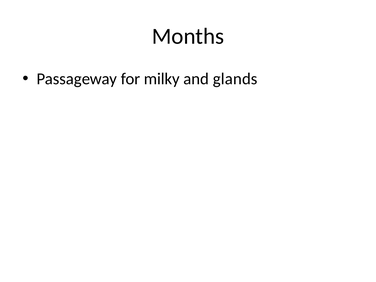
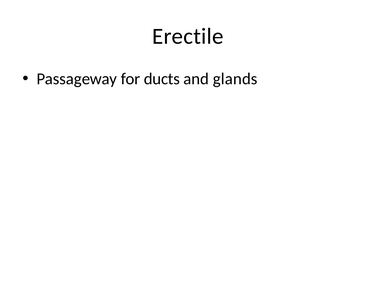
Months: Months -> Erectile
milky: milky -> ducts
